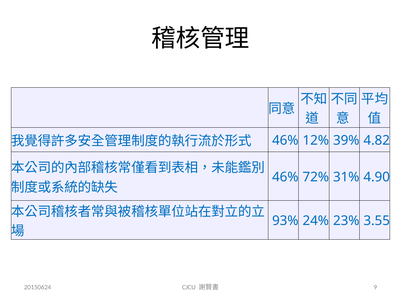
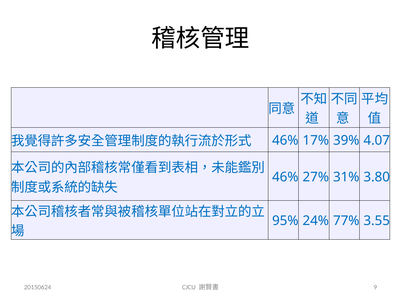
12%: 12% -> 17%
4.82: 4.82 -> 4.07
72%: 72% -> 27%
4.90: 4.90 -> 3.80
93%: 93% -> 95%
23%: 23% -> 77%
